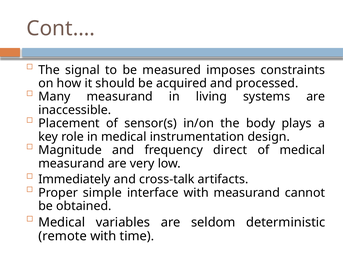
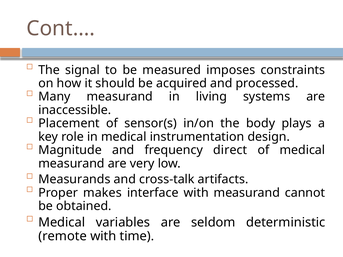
Immediately: Immediately -> Measurands
simple: simple -> makes
